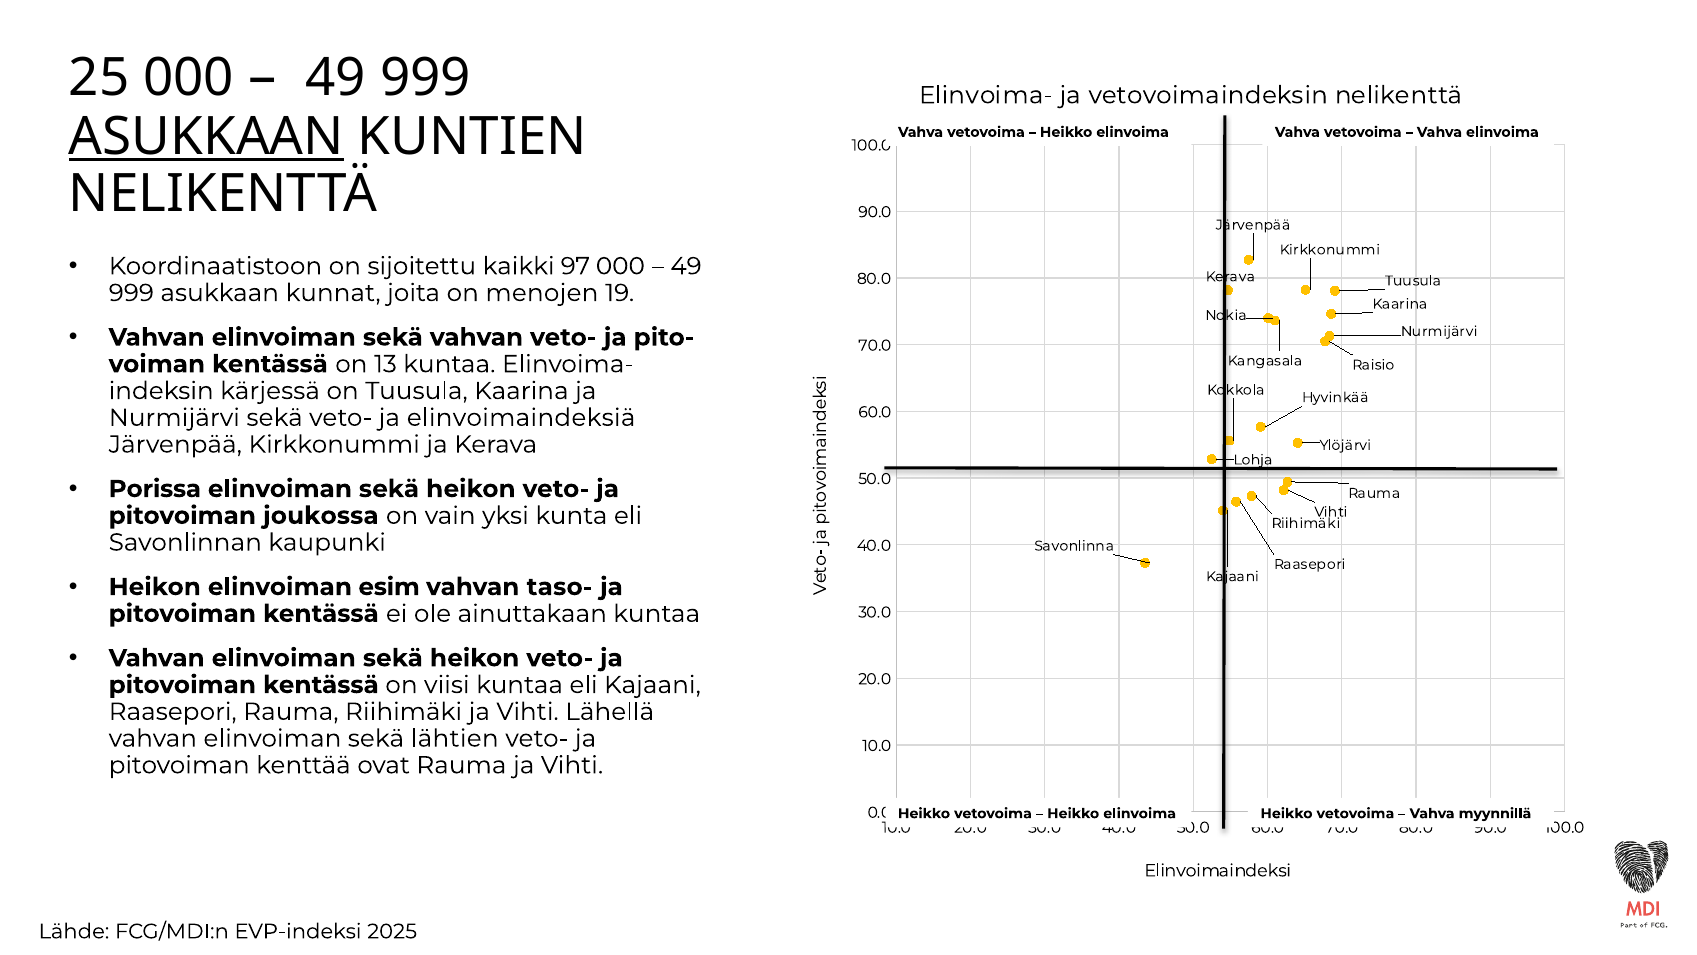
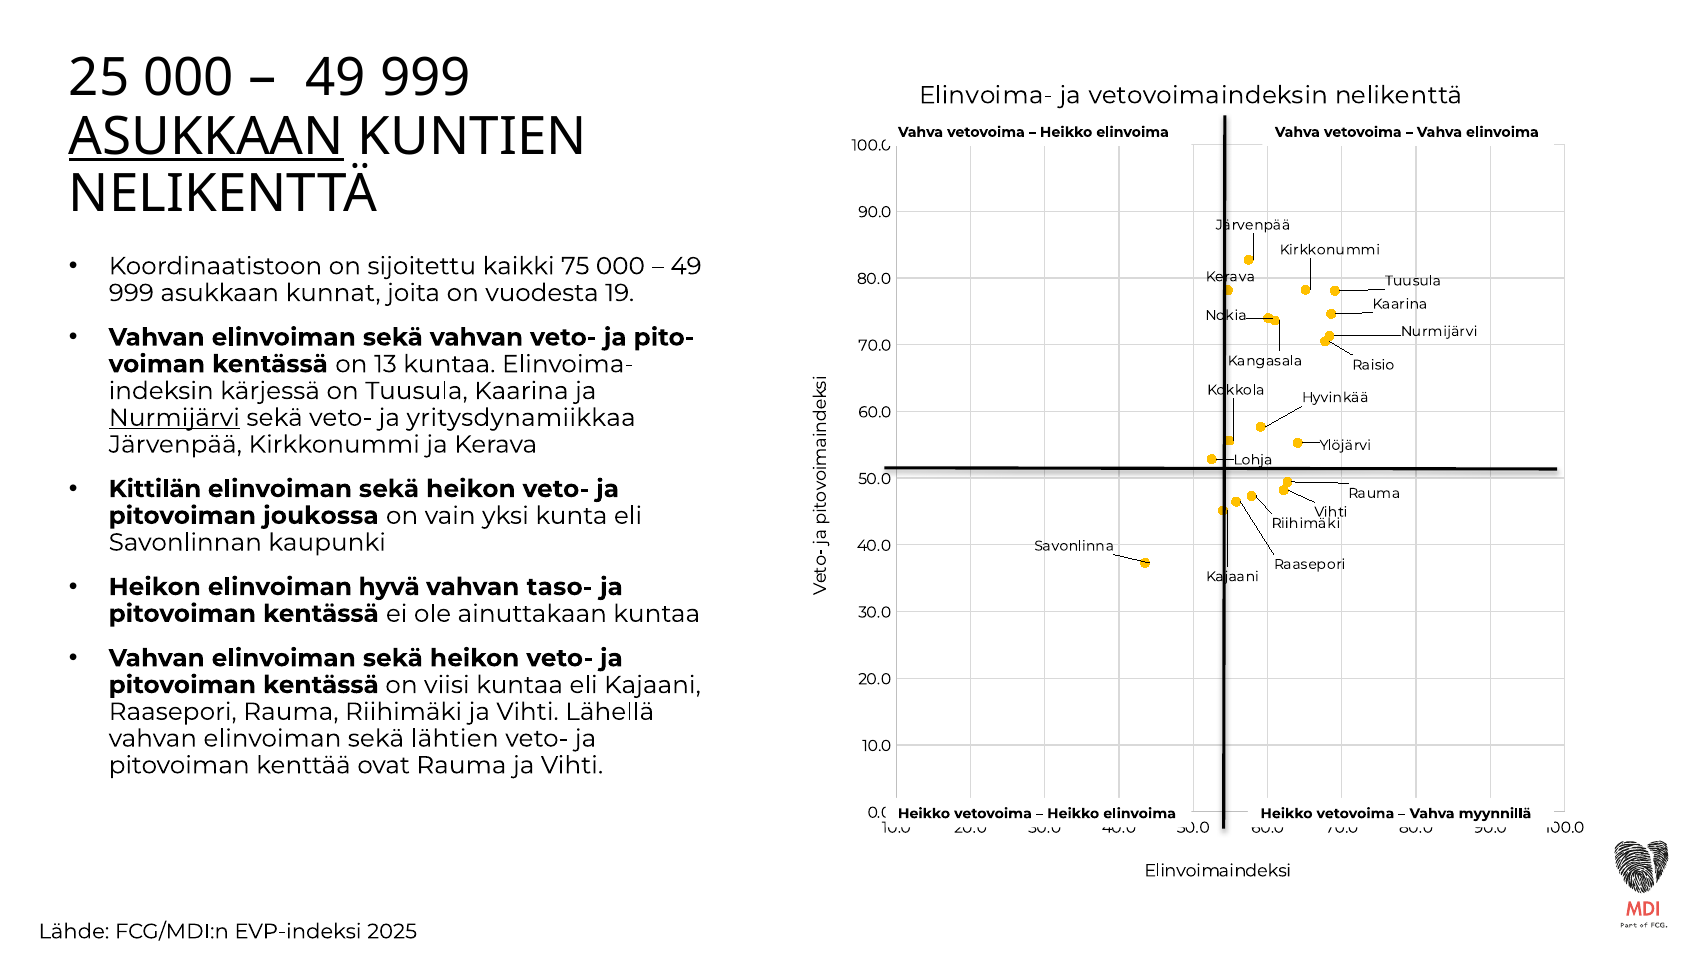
97: 97 -> 75
menojen: menojen -> vuodesta
Nurmijärvi at (174, 417) underline: none -> present
elinvoimaindeksiä: elinvoimaindeksiä -> yritysdynamiikkaa
Porissa: Porissa -> Kittilän
esim: esim -> hyvä
